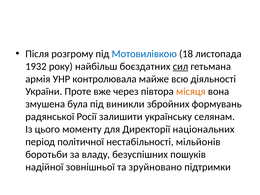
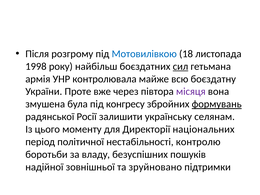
1932: 1932 -> 1998
діяльності: діяльності -> боєздатну
місяця colour: orange -> purple
виникли: виникли -> конгресу
формувань underline: none -> present
мільйонів: мільйонів -> контролю
